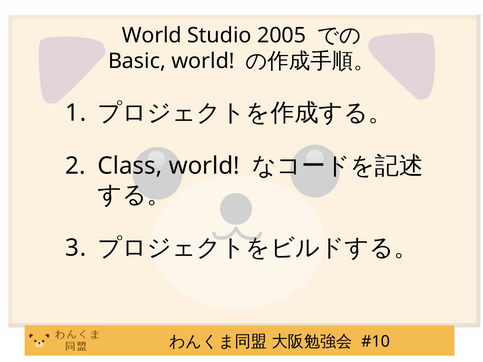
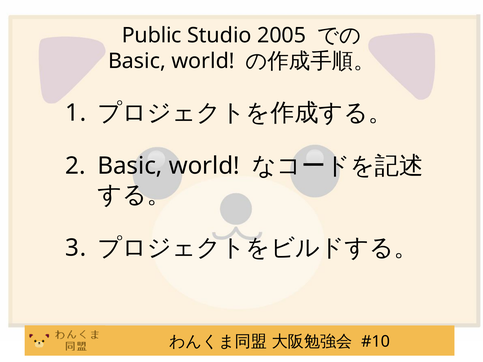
World at (152, 35): World -> Public
Class at (130, 166): Class -> Basic
